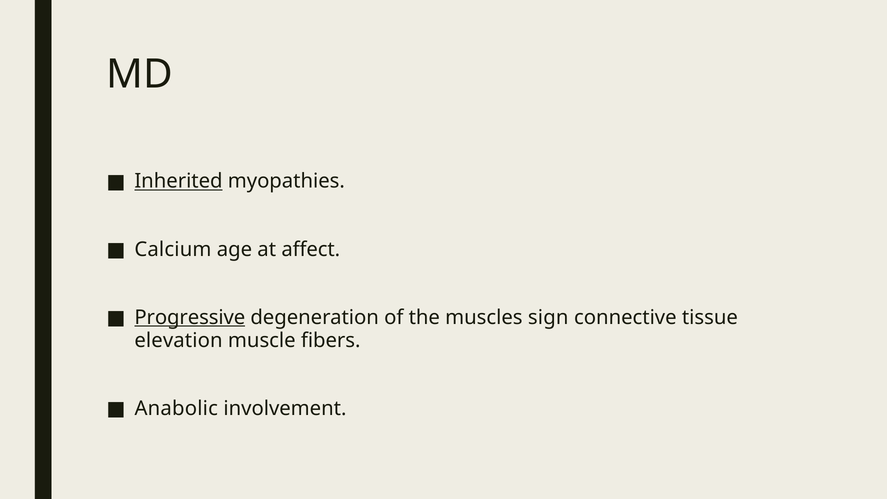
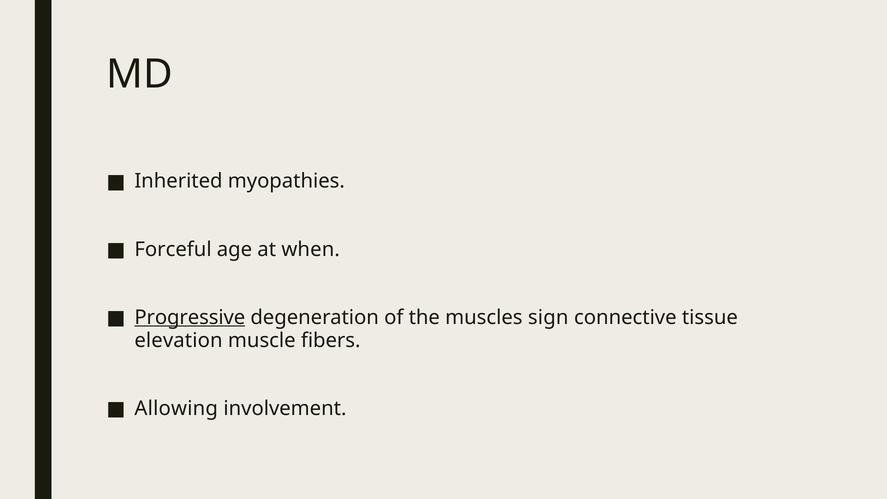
Inherited underline: present -> none
Calcium: Calcium -> Forceful
affect: affect -> when
Anabolic: Anabolic -> Allowing
